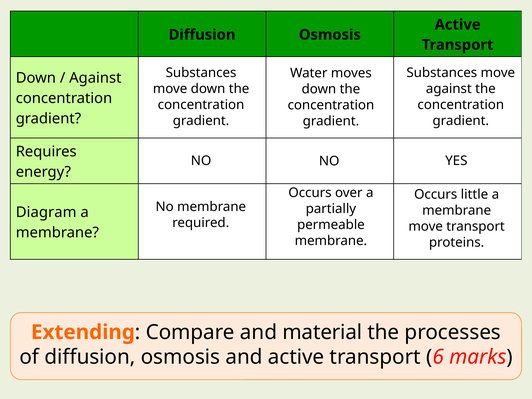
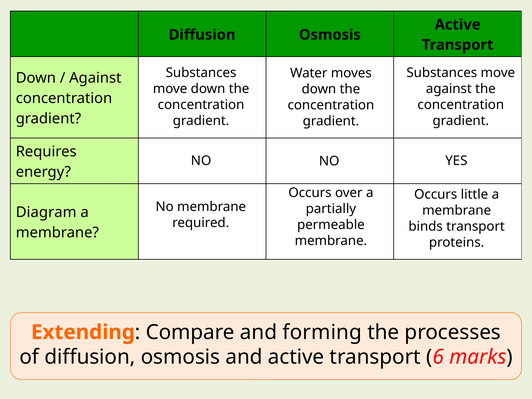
move at (426, 226): move -> binds
material: material -> forming
